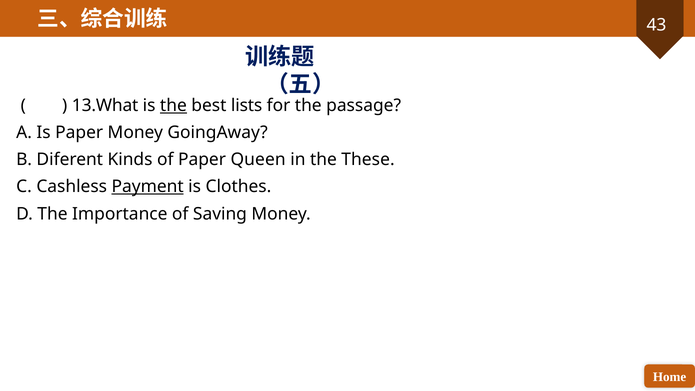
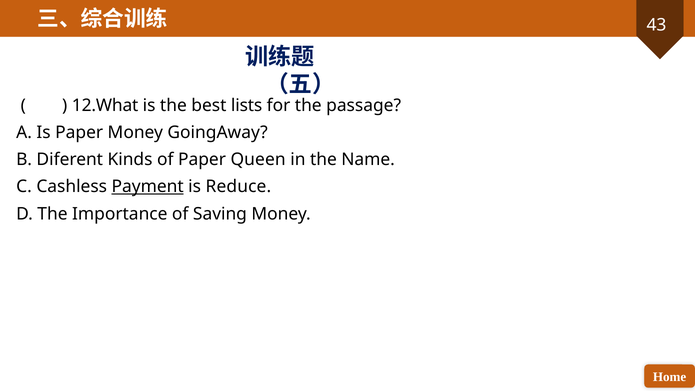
13.What: 13.What -> 12.What
the at (173, 105) underline: present -> none
These: These -> Name
Clothes: Clothes -> Reduce
